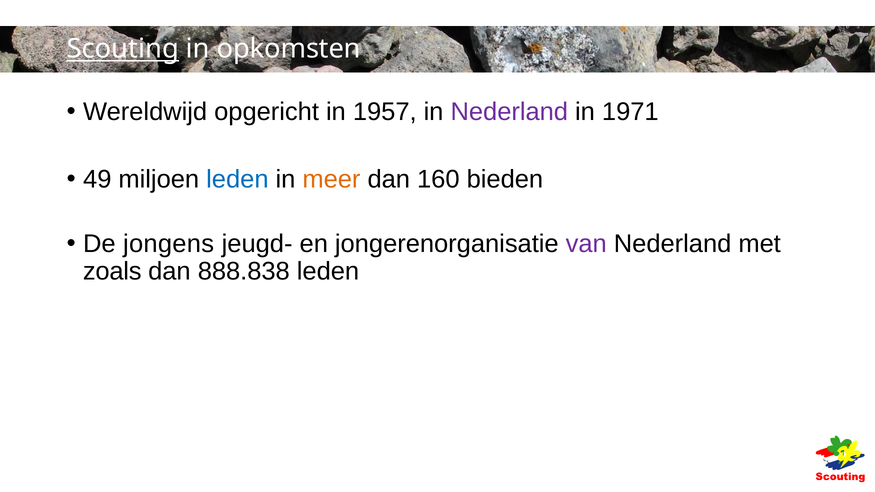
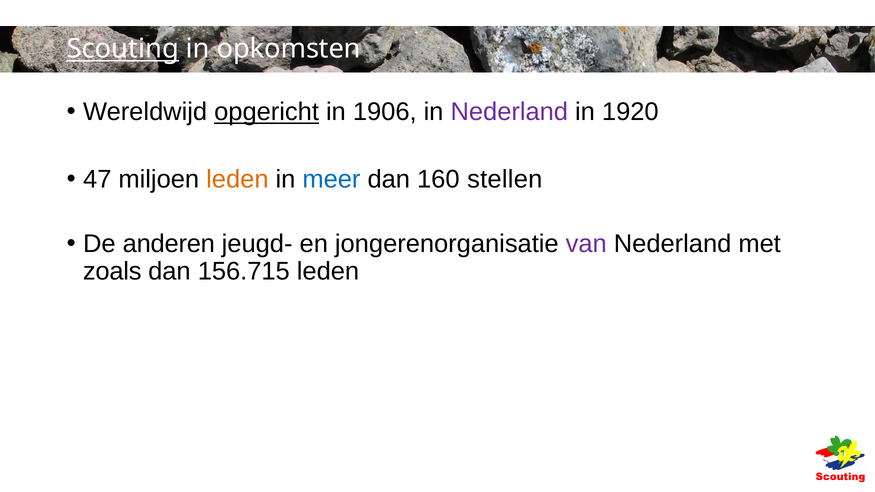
opgericht underline: none -> present
1957: 1957 -> 1906
1971: 1971 -> 1920
49: 49 -> 47
leden at (237, 179) colour: blue -> orange
meer colour: orange -> blue
bieden: bieden -> stellen
jongens: jongens -> anderen
888.838: 888.838 -> 156.715
